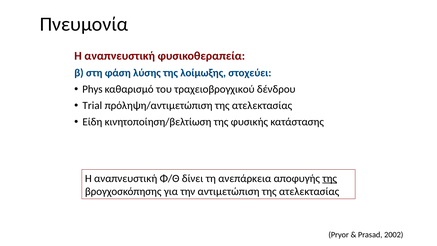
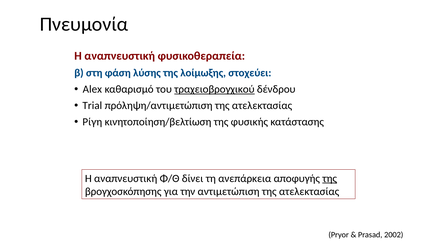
Phys: Phys -> Alex
τραχειοβρογχικού underline: none -> present
Είδη: Είδη -> Ρίγη
